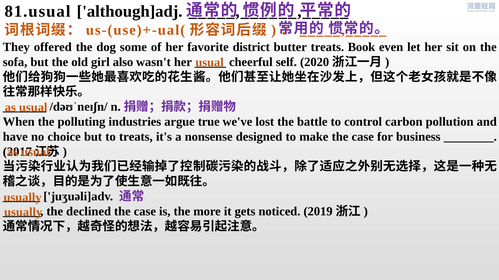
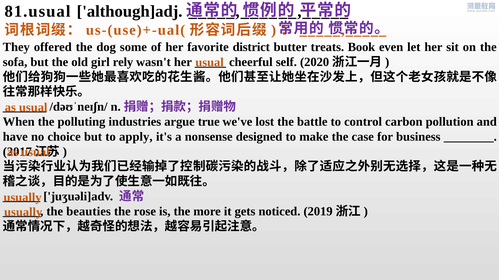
also: also -> rely
to treats: treats -> apply
declined: declined -> beauties
case at (145, 212): case -> rose
